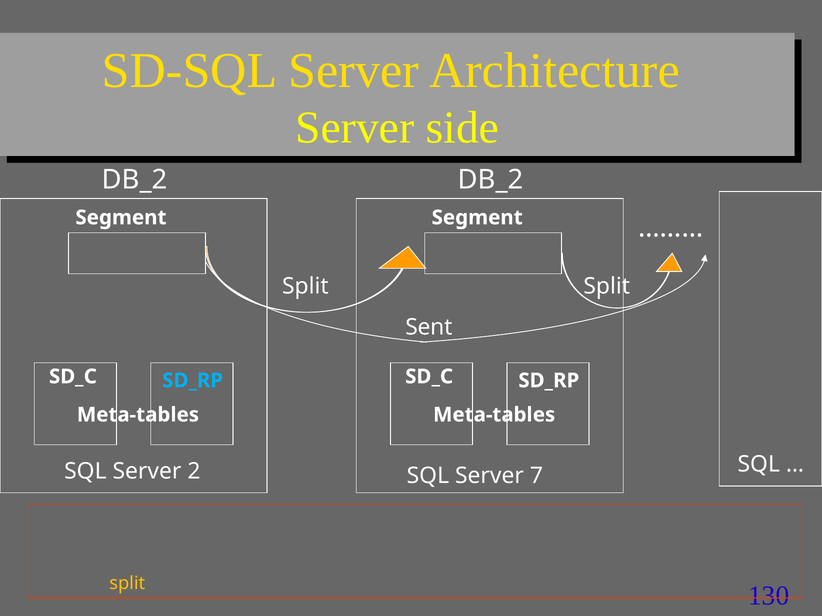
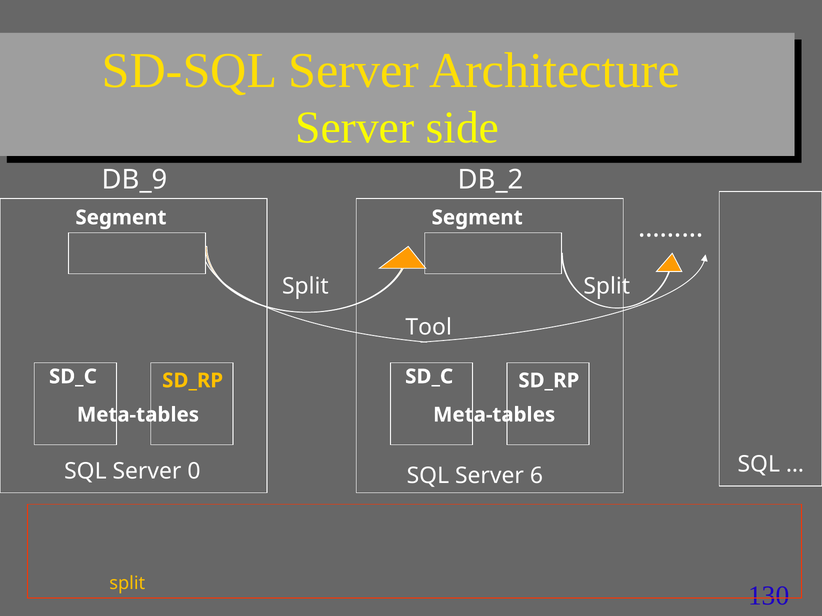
DB_2 at (135, 180): DB_2 -> DB_9
Sent: Sent -> Tool
SD_RP at (193, 381) colour: light blue -> yellow
2: 2 -> 0
7: 7 -> 6
